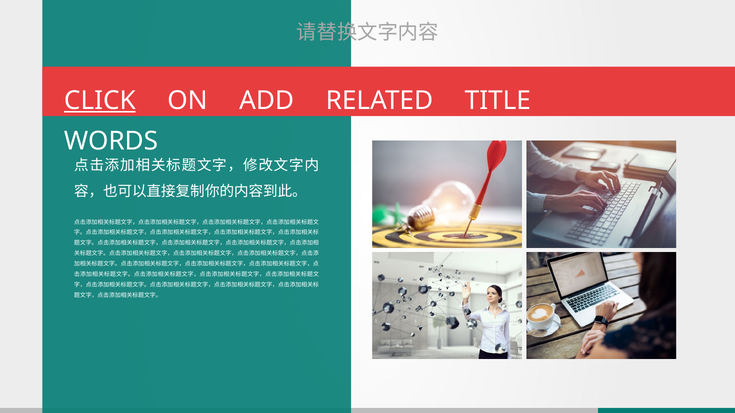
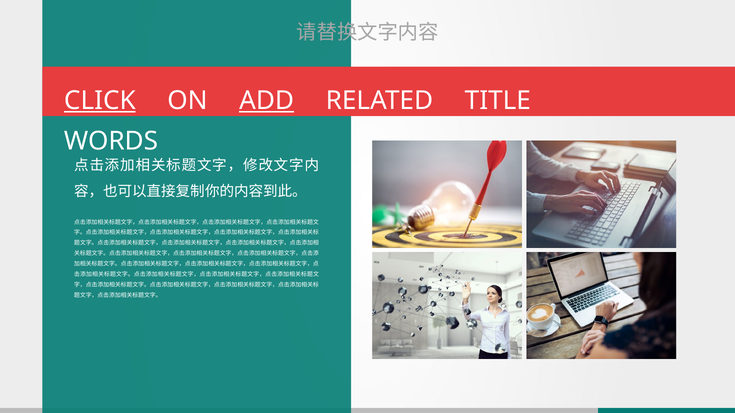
ADD underline: none -> present
